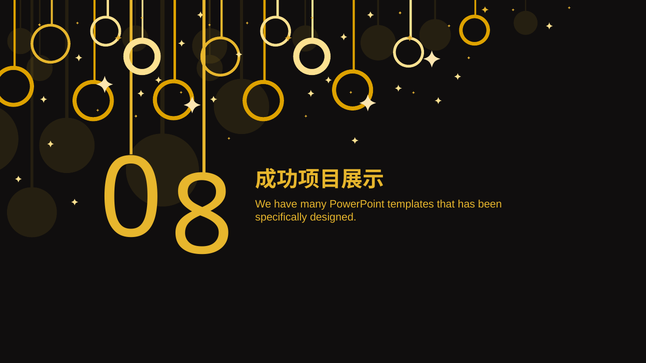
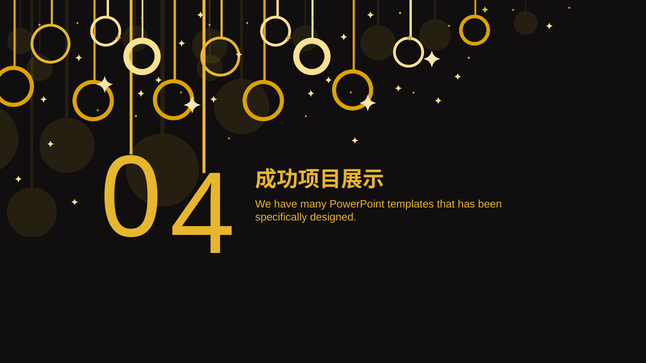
8: 8 -> 4
